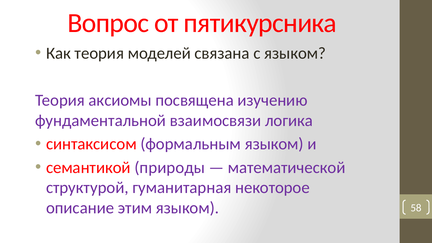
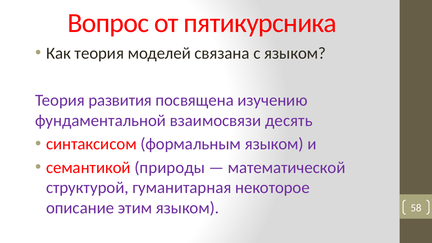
аксиомы: аксиомы -> развития
логика: логика -> десять
